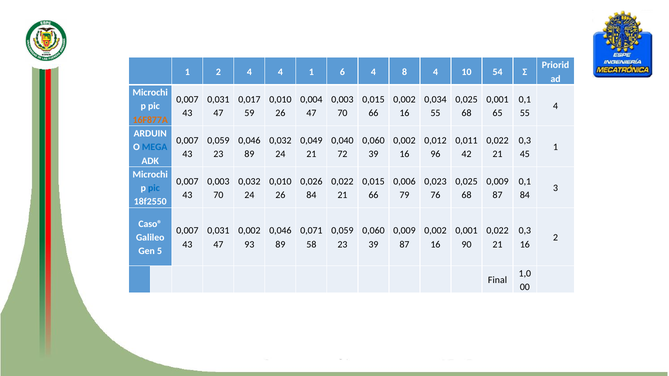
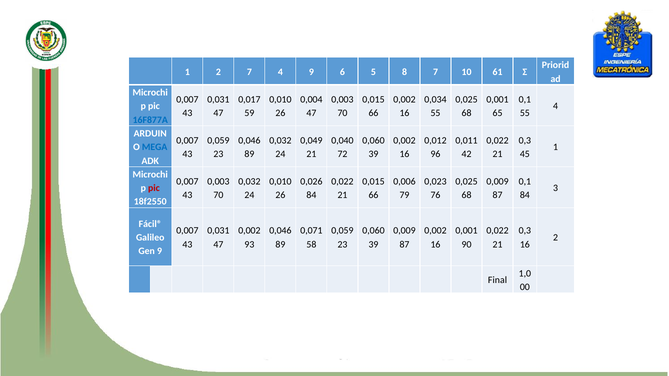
2 4: 4 -> 7
4 1: 1 -> 9
6 4: 4 -> 5
8 4: 4 -> 7
54: 54 -> 61
16F877A colour: orange -> blue
pic at (154, 188) colour: blue -> red
Caso®: Caso® -> Fácil®
Gen 5: 5 -> 9
